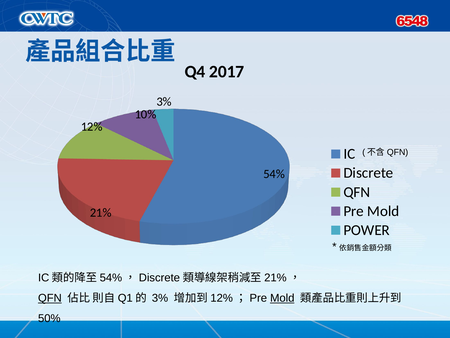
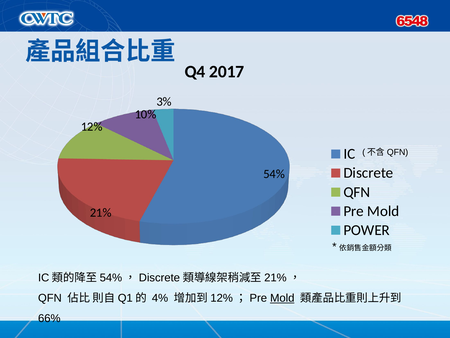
QFN at (50, 298) underline: present -> none
3% at (160, 298): 3% -> 4%
50%: 50% -> 66%
